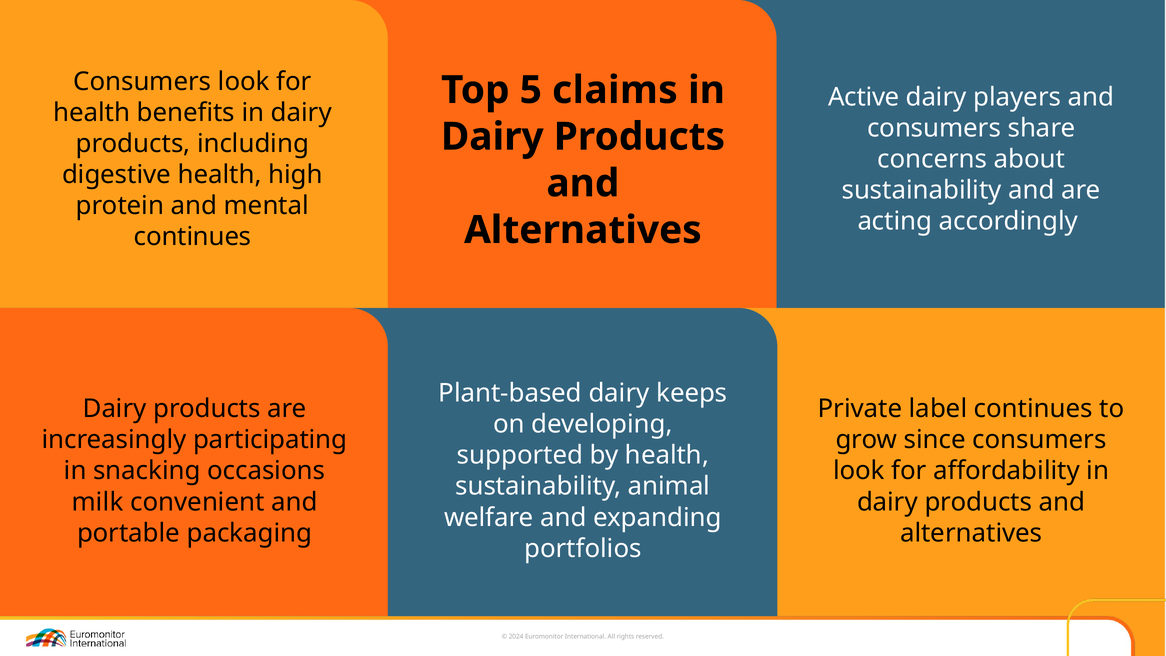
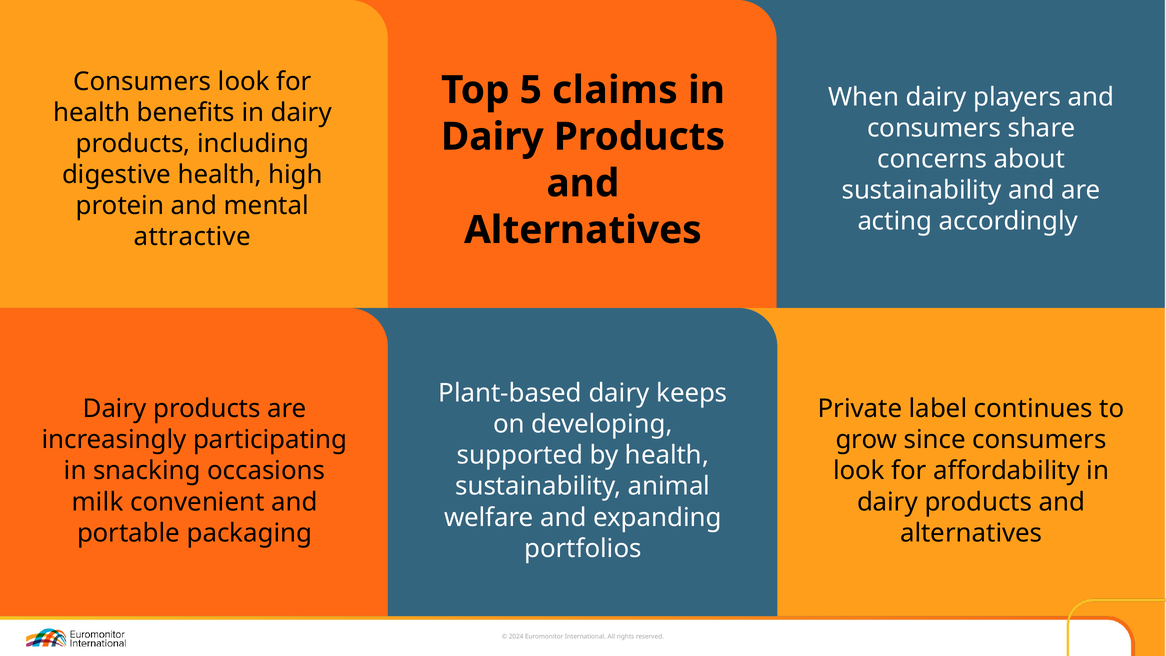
Active: Active -> When
continues at (193, 237): continues -> attractive
